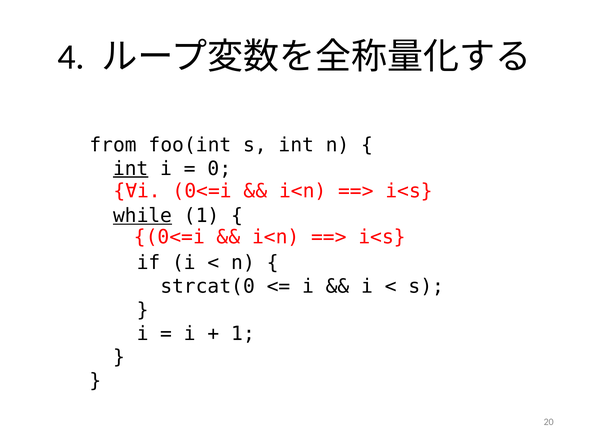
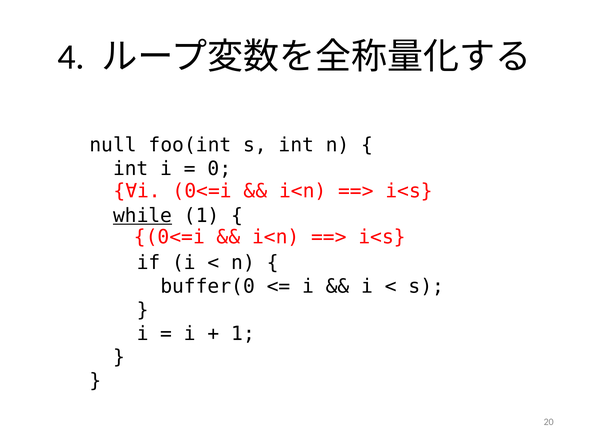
from: from -> null
int at (131, 168) underline: present -> none
strcat(0: strcat(0 -> buffer(0
